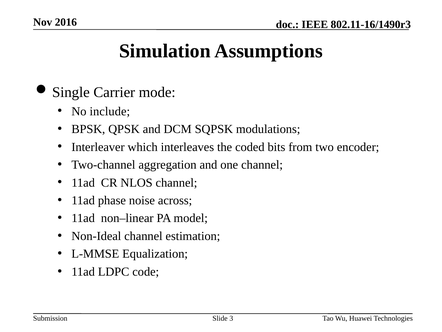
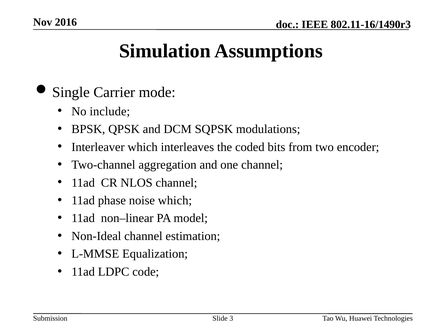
noise across: across -> which
